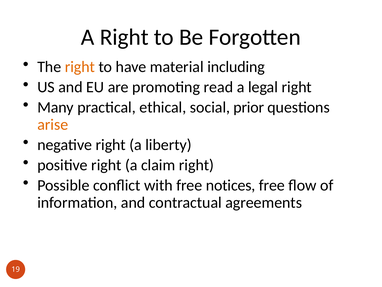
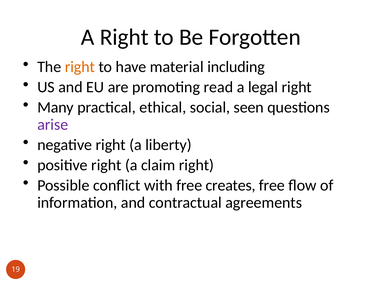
prior: prior -> seen
arise colour: orange -> purple
notices: notices -> creates
